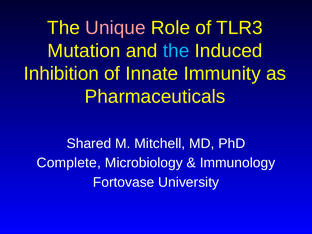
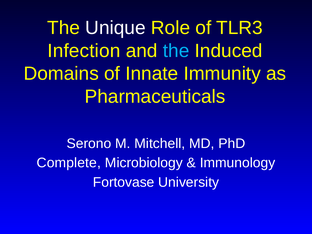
Unique colour: pink -> white
Mutation: Mutation -> Infection
Inhibition: Inhibition -> Domains
Shared: Shared -> Serono
